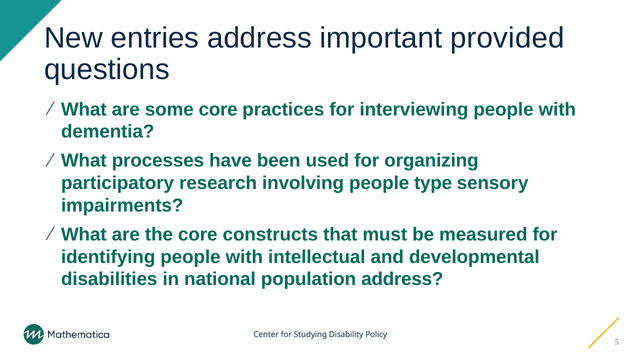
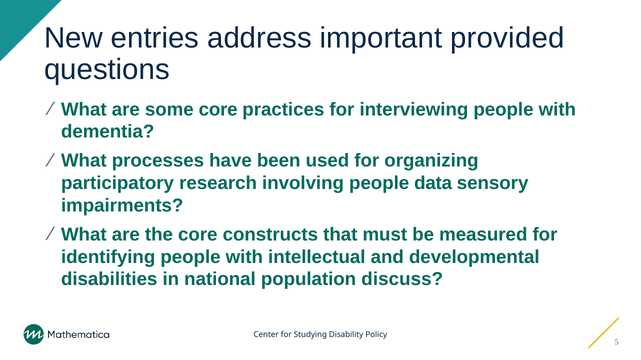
type: type -> data
population address: address -> discuss
